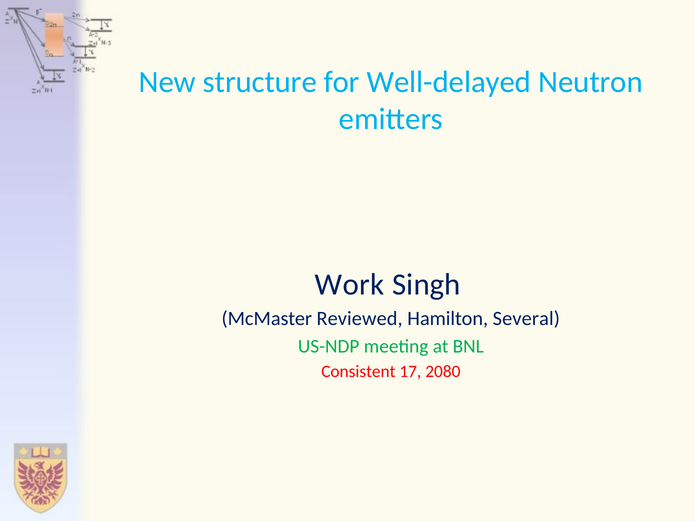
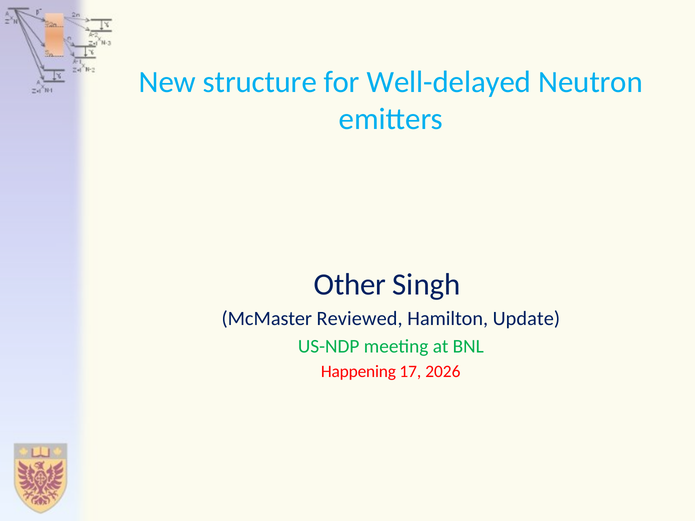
Work: Work -> Other
Several: Several -> Update
Consistent: Consistent -> Happening
2080: 2080 -> 2026
